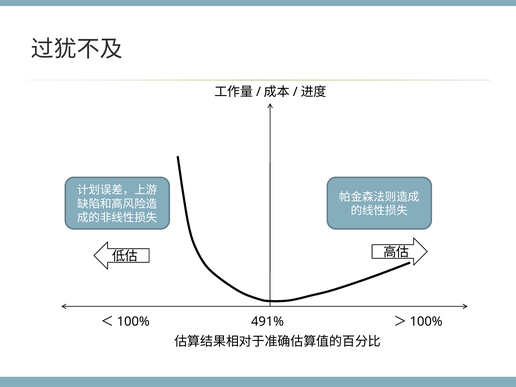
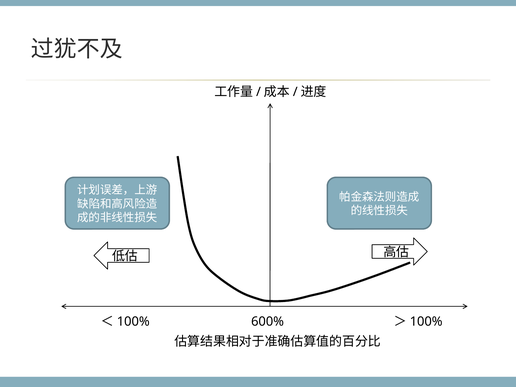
491%: 491% -> 600%
